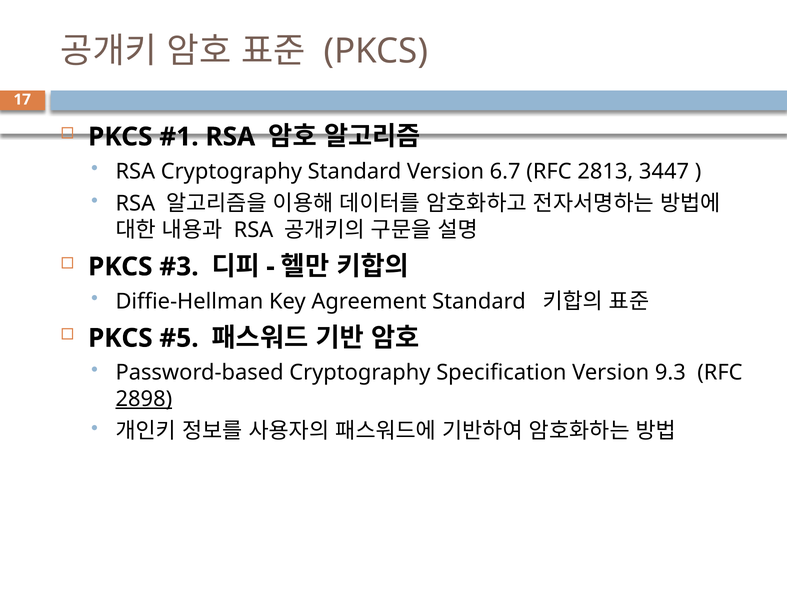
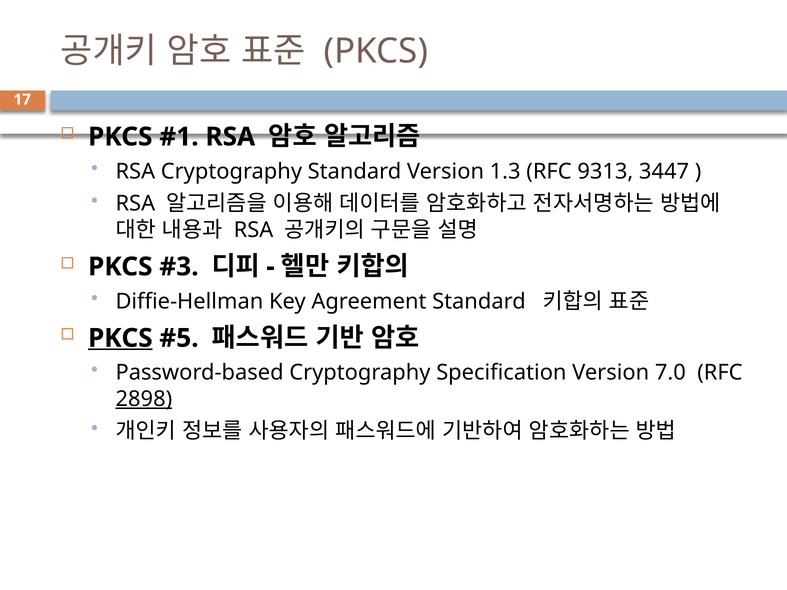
6.7: 6.7 -> 1.3
2813: 2813 -> 9313
PKCS at (120, 338) underline: none -> present
9.3: 9.3 -> 7.0
